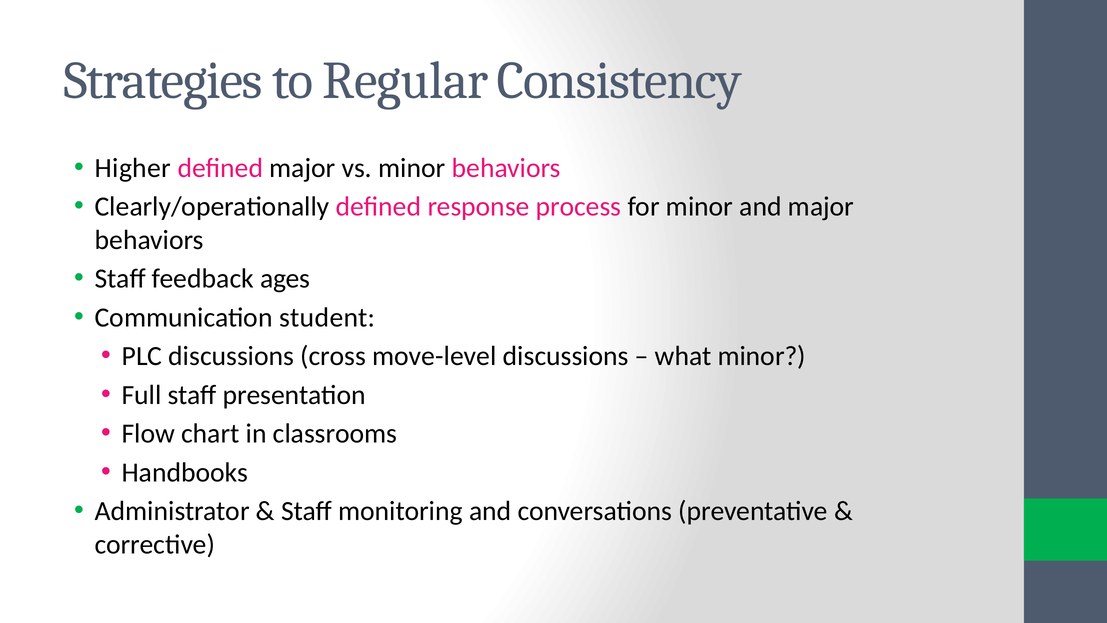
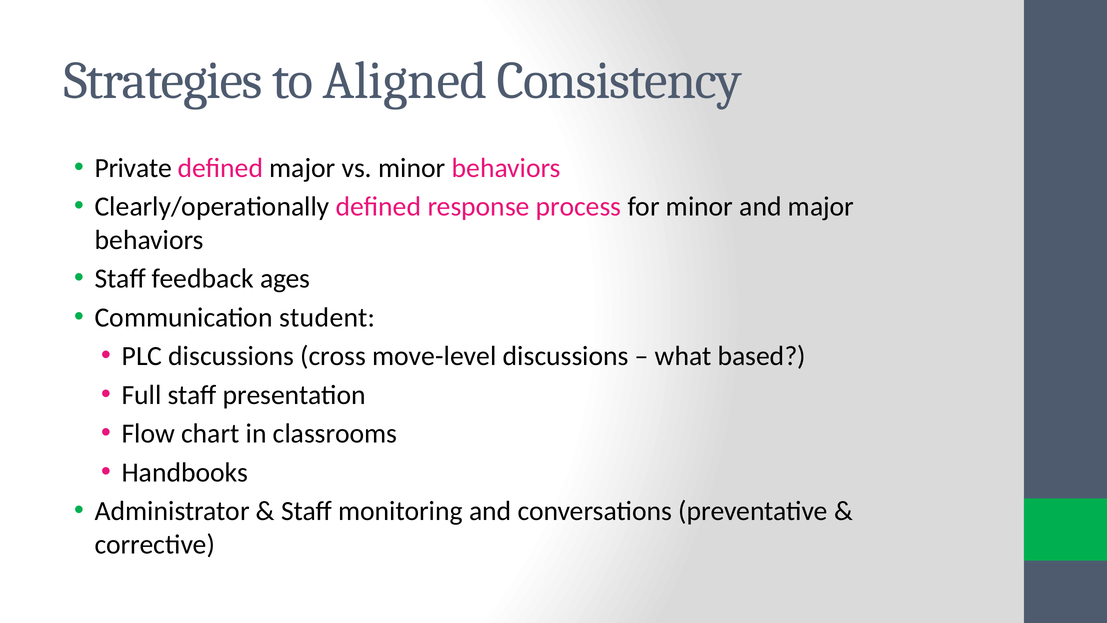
Regular: Regular -> Aligned
Higher: Higher -> Private
what minor: minor -> based
